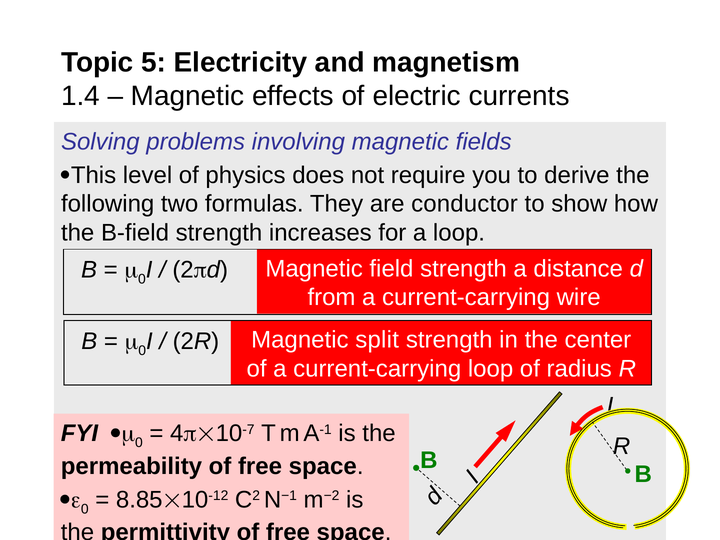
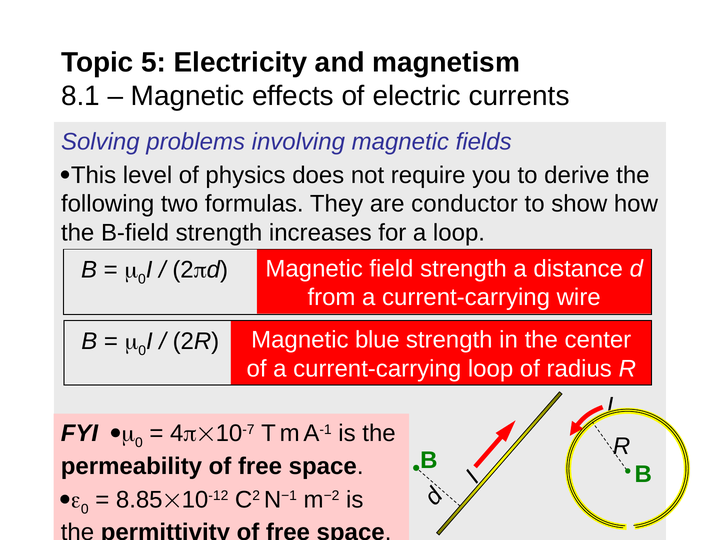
1.4: 1.4 -> 8.1
split: split -> blue
